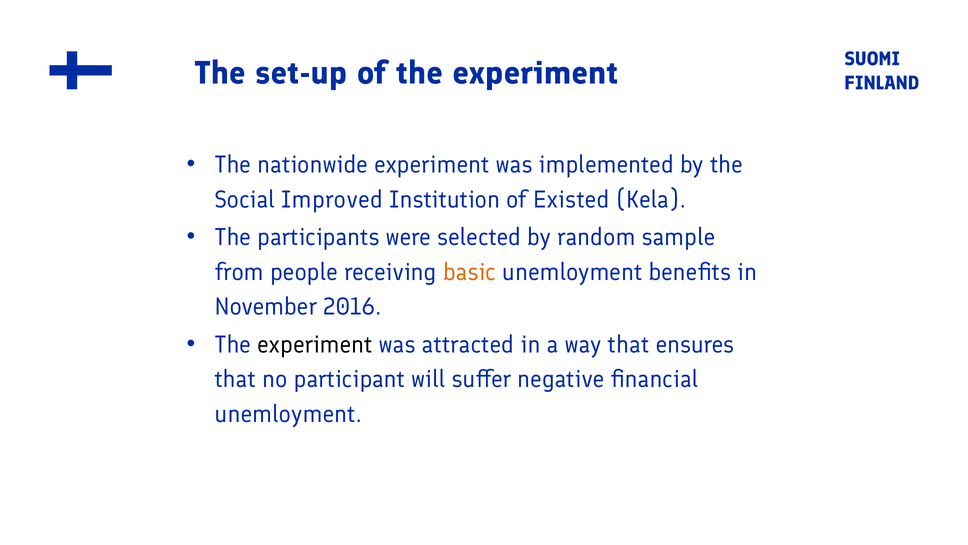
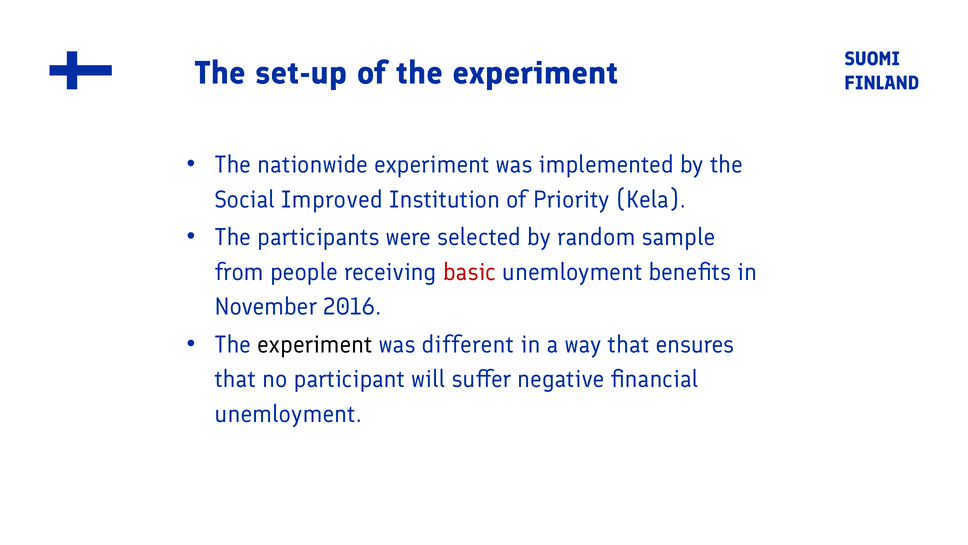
Existed: Existed -> Priority
basic colour: orange -> red
attracted: attracted -> different
